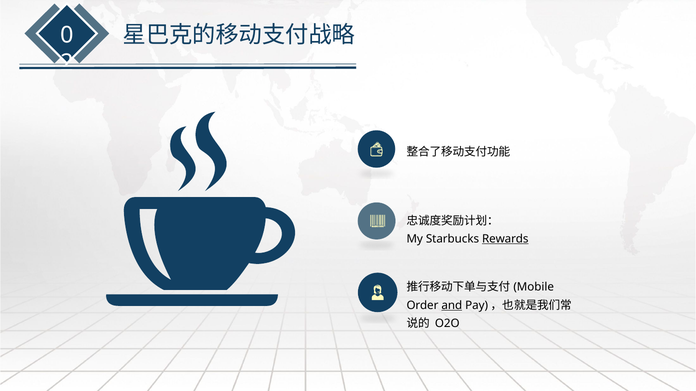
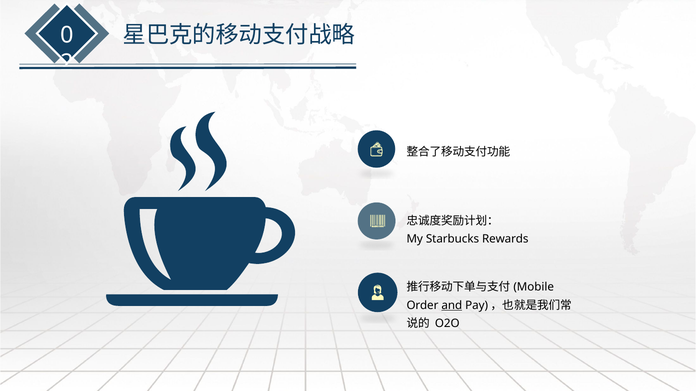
Rewards underline: present -> none
